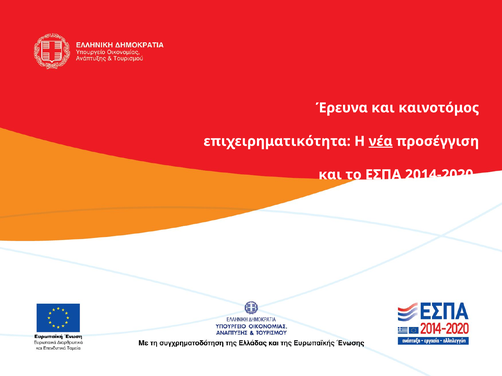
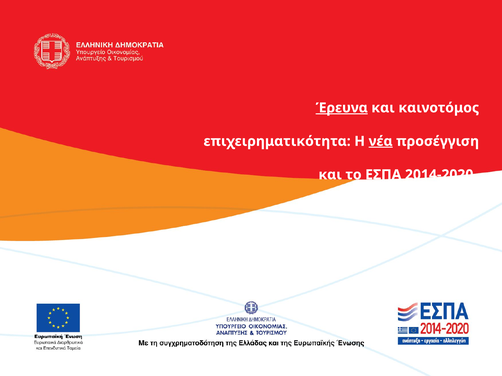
Έρευνα underline: none -> present
